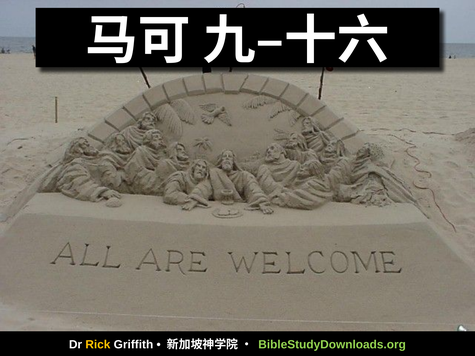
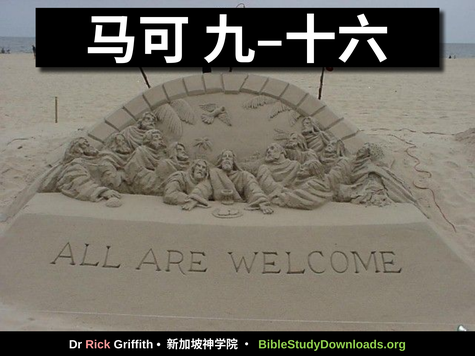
Rick colour: yellow -> pink
